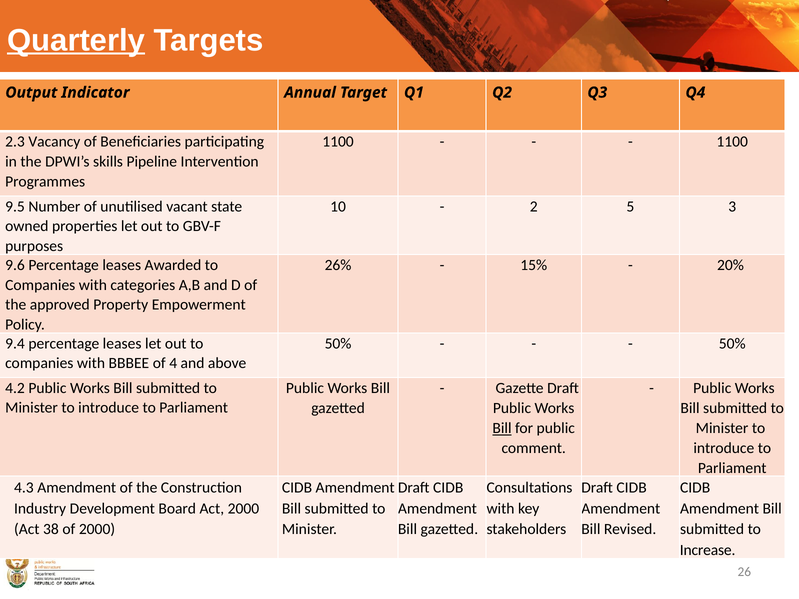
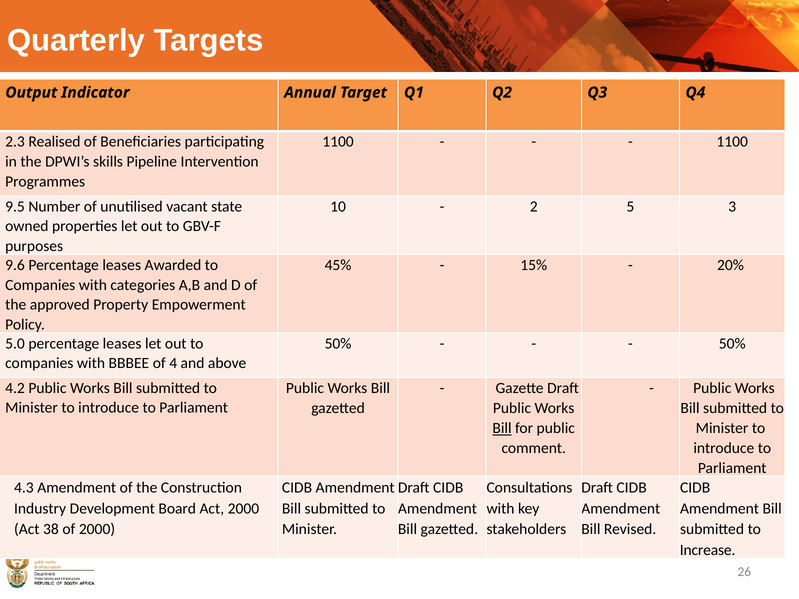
Quarterly underline: present -> none
Vacancy: Vacancy -> Realised
26%: 26% -> 45%
9.4: 9.4 -> 5.0
